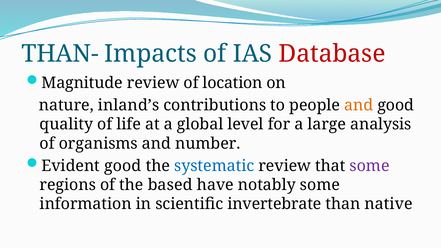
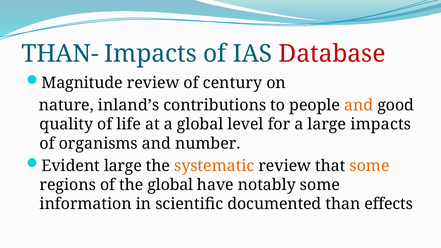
location: location -> century
large analysis: analysis -> impacts
Evident good: good -> large
systematic colour: blue -> orange
some at (370, 166) colour: purple -> orange
the based: based -> global
invertebrate: invertebrate -> documented
native: native -> effects
